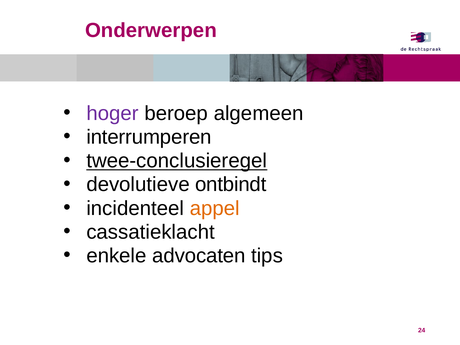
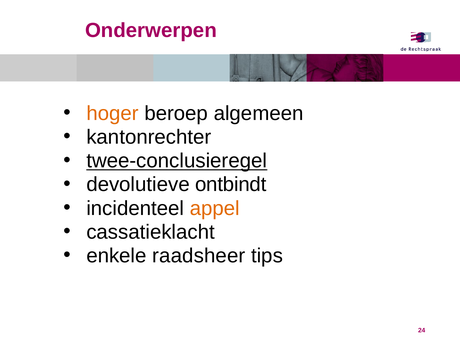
hoger colour: purple -> orange
interrumperen: interrumperen -> kantonrechter
advocaten: advocaten -> raadsheer
